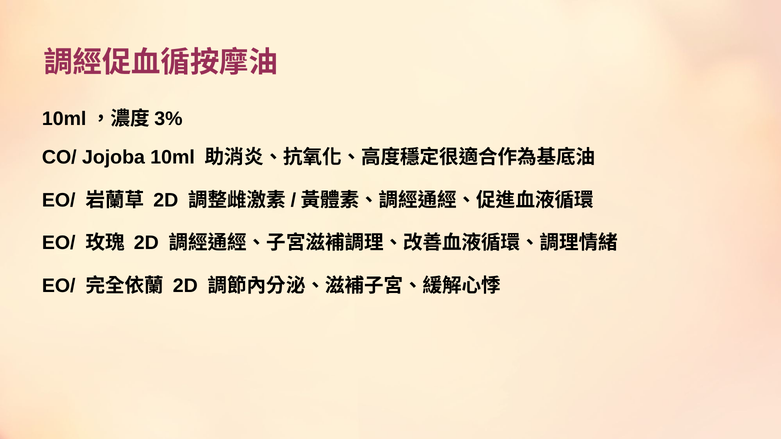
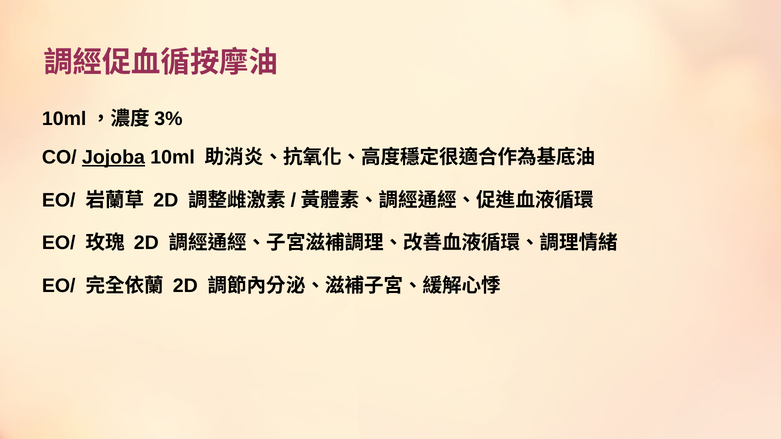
Jojoba underline: none -> present
